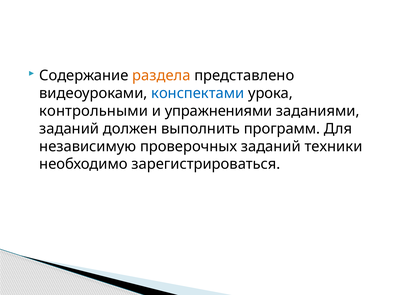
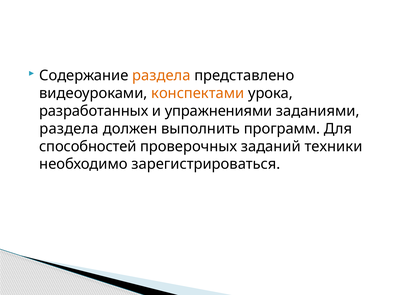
конспектами colour: blue -> orange
контрольными: контрольными -> разработанных
заданий at (69, 129): заданий -> раздела
независимую: независимую -> способностей
